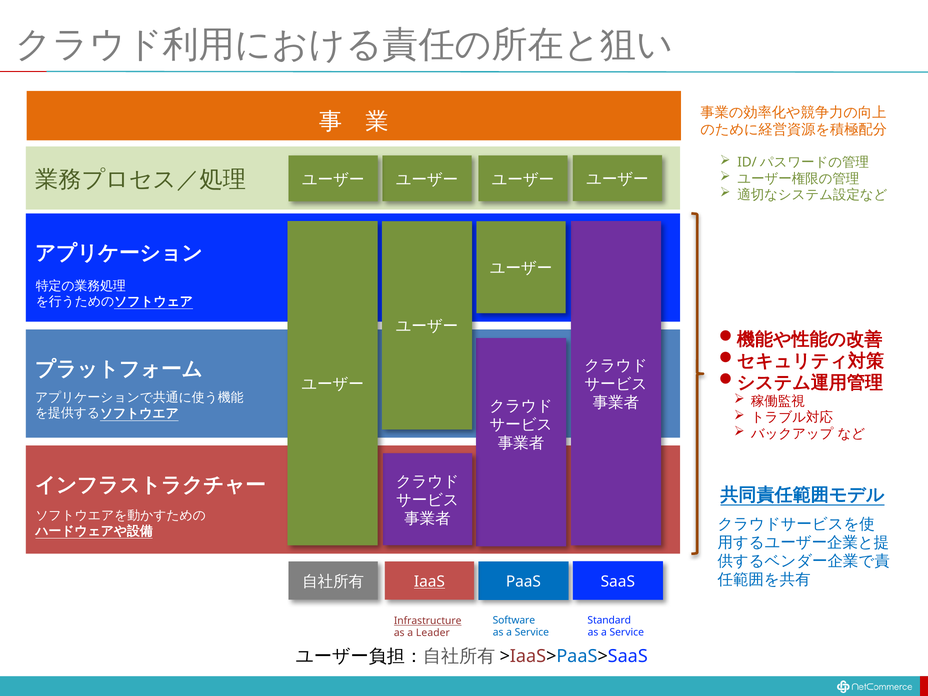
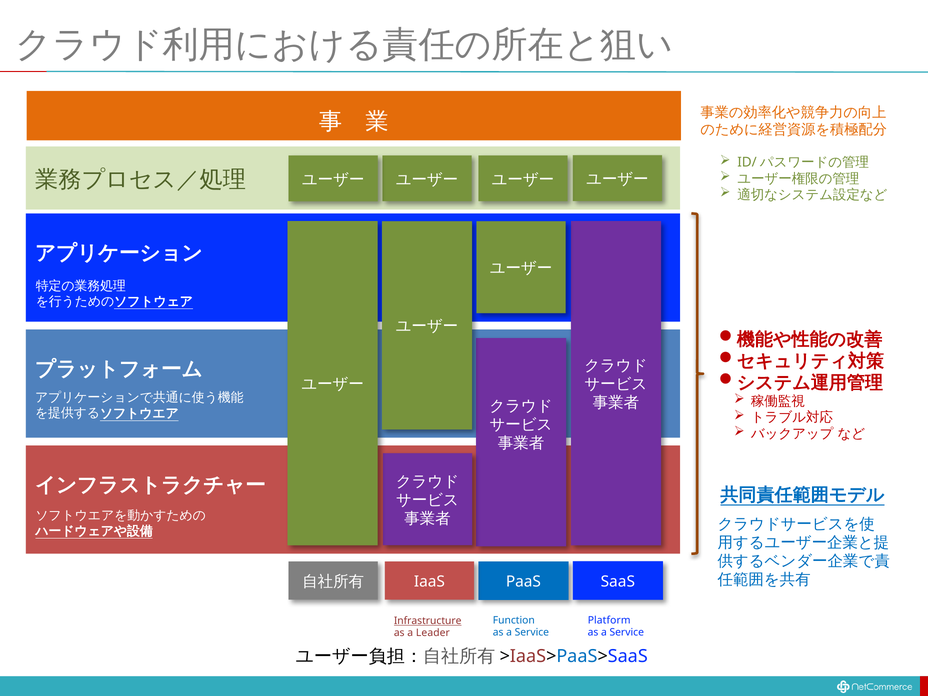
IaaS underline: present -> none
Software: Software -> Function
Standard: Standard -> Platform
